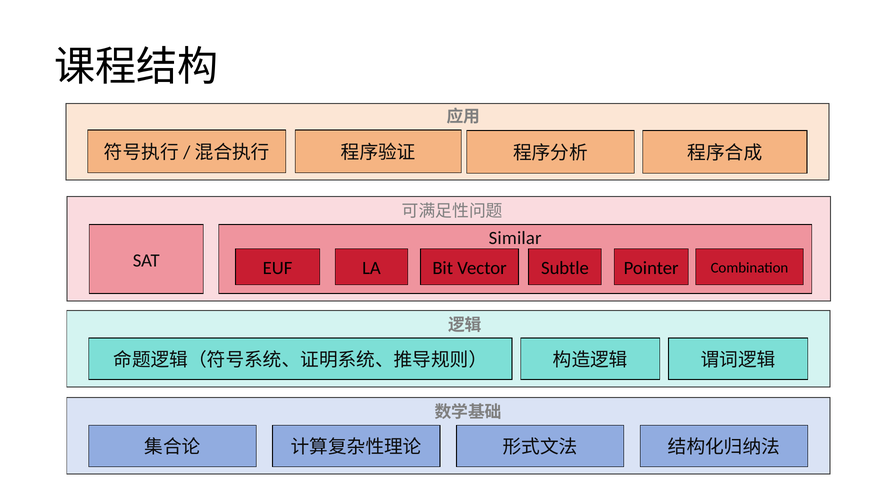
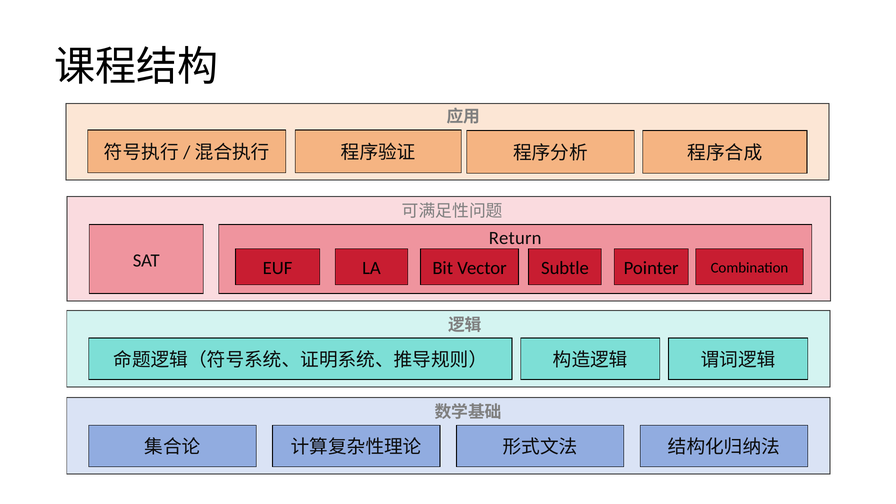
Similar: Similar -> Return
